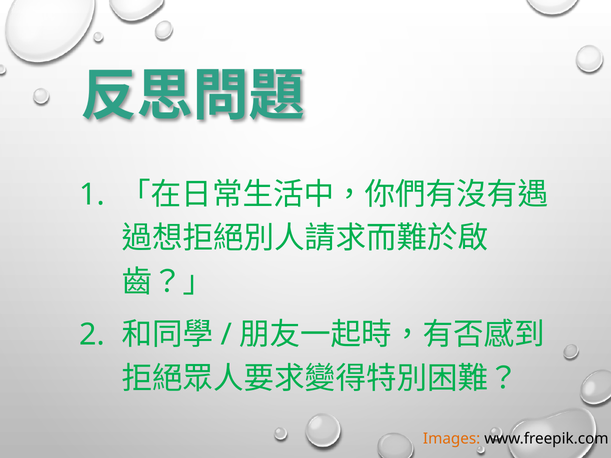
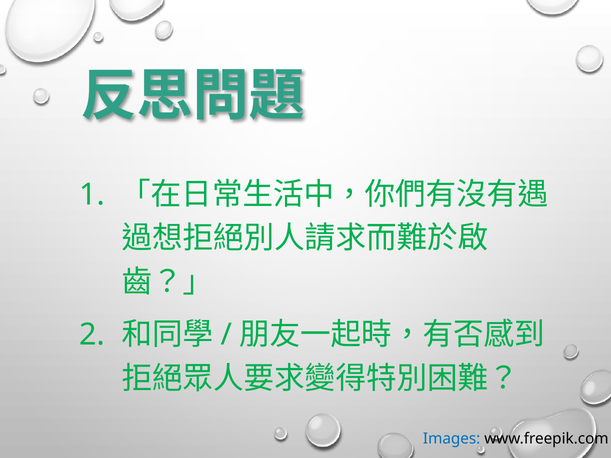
Images colour: orange -> blue
